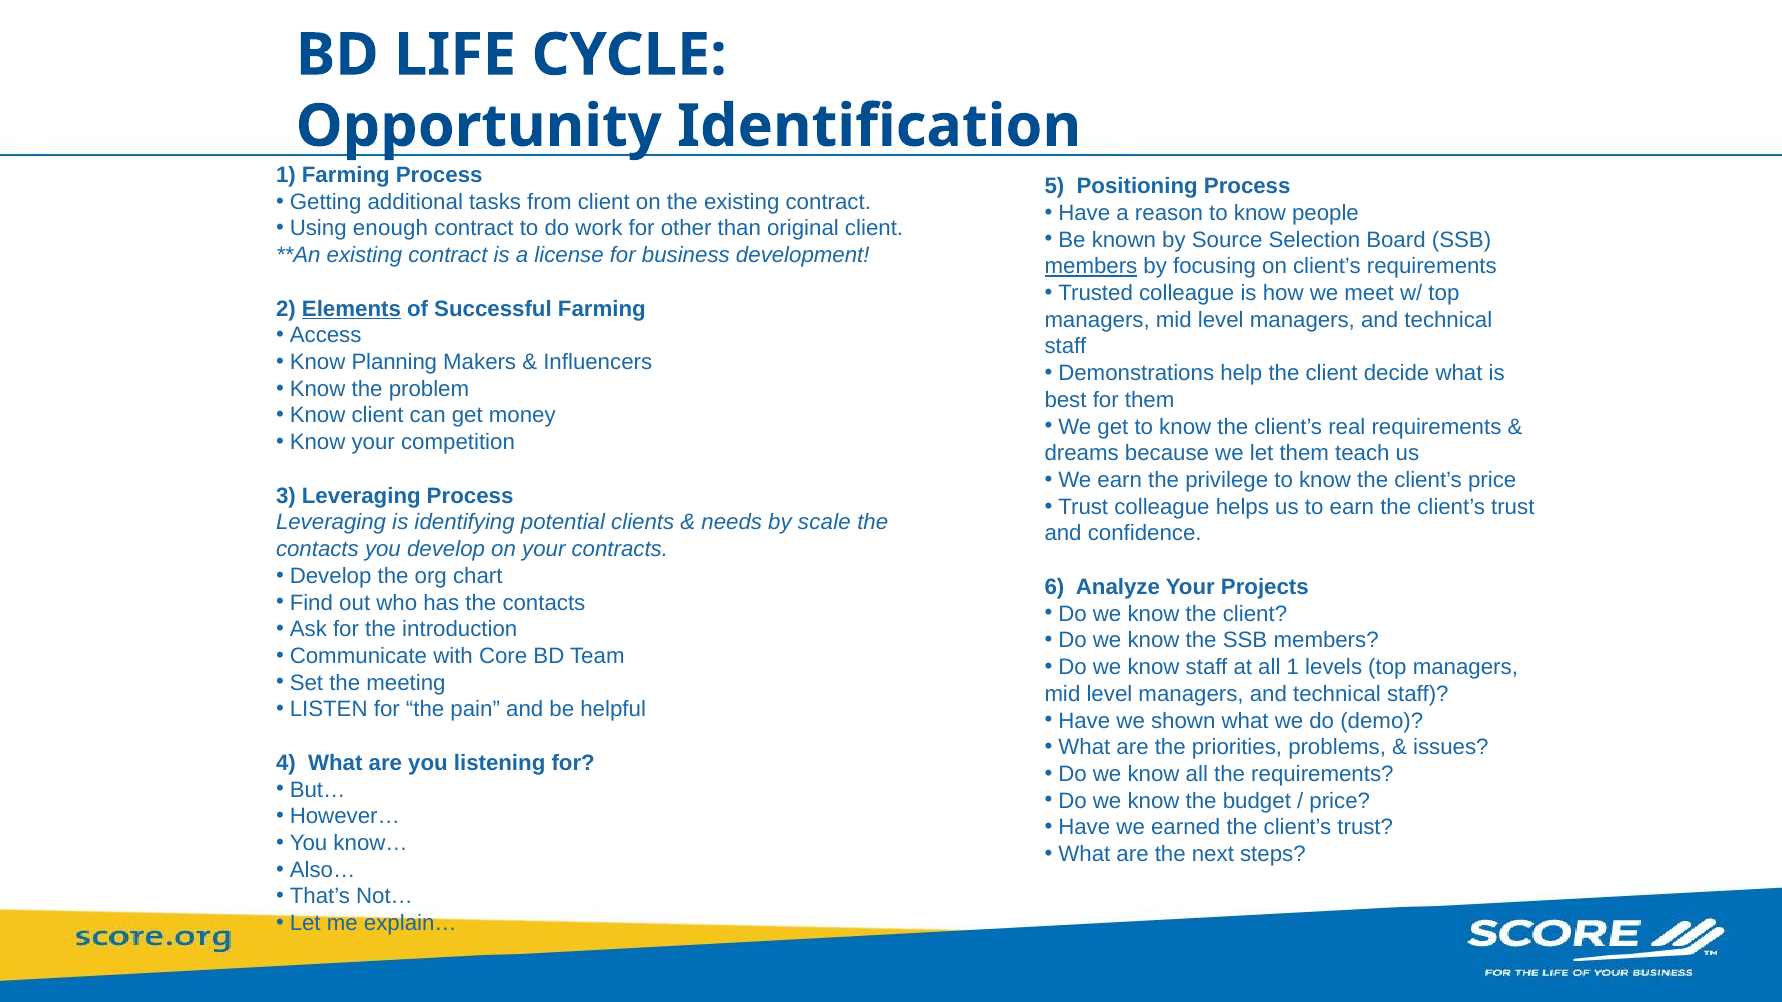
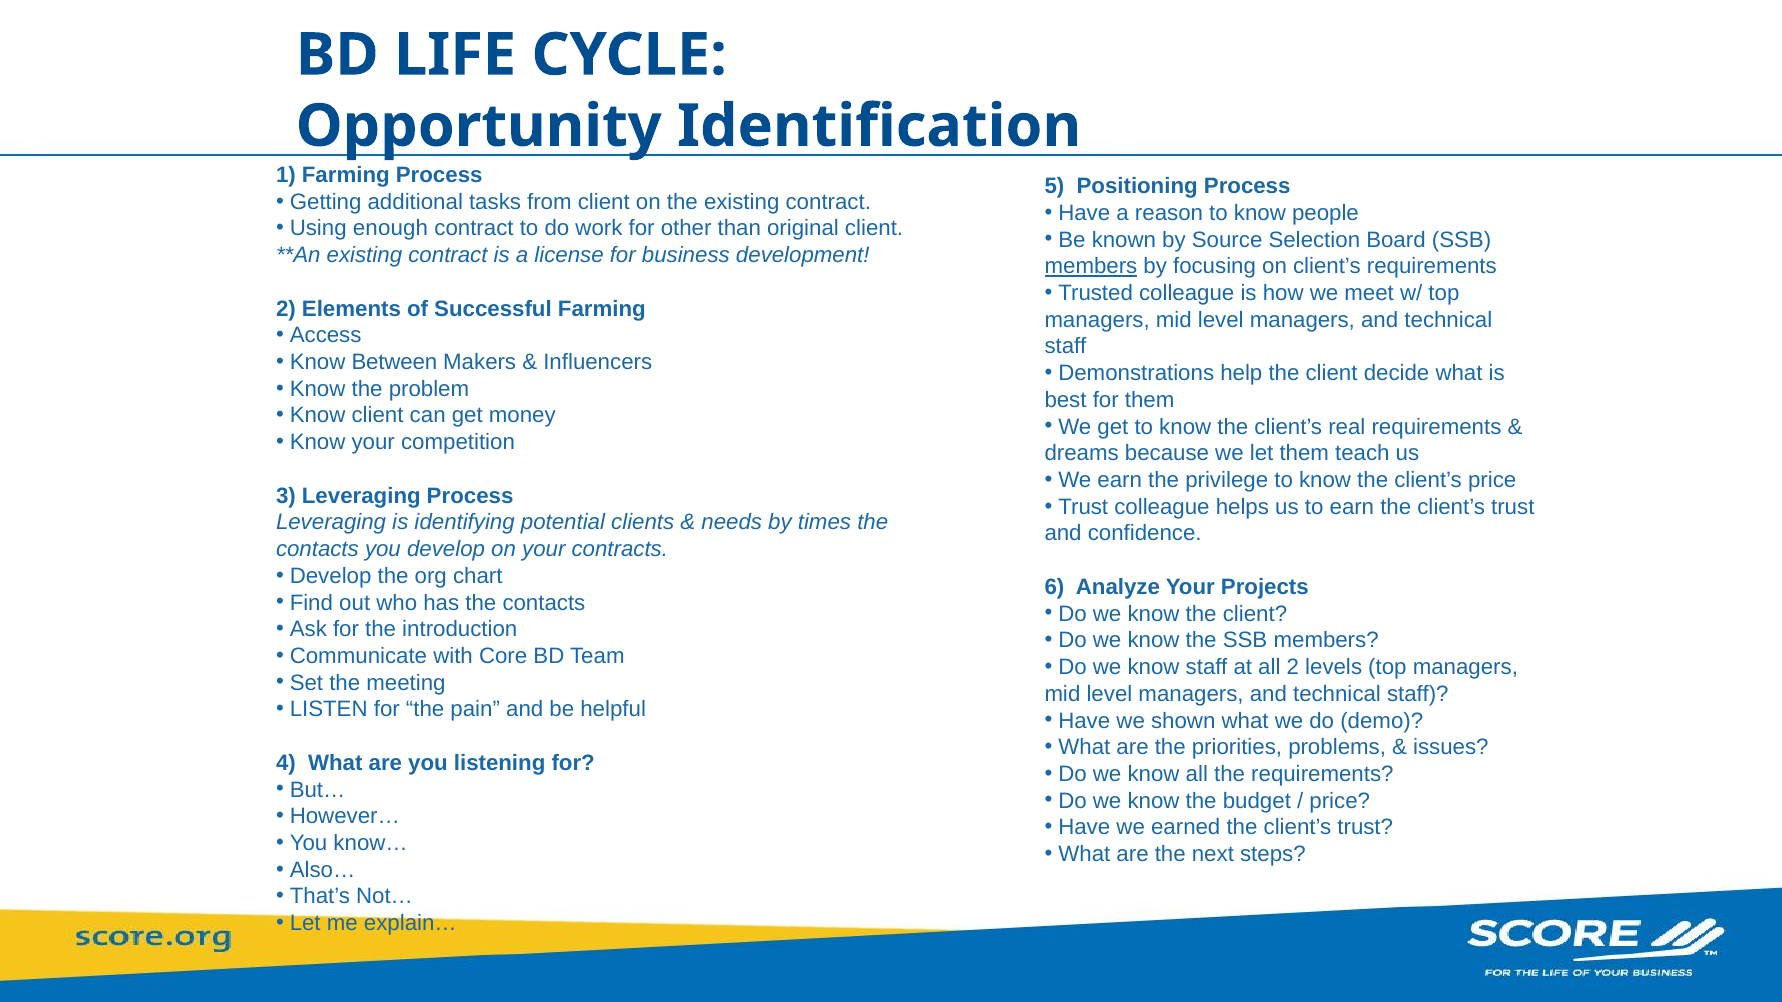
Elements underline: present -> none
Planning: Planning -> Between
scale: scale -> times
all 1: 1 -> 2
